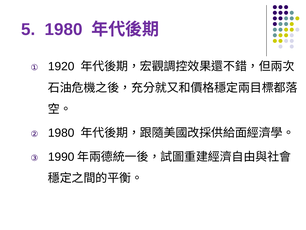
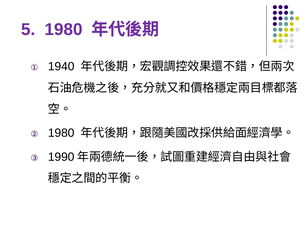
1920: 1920 -> 1940
